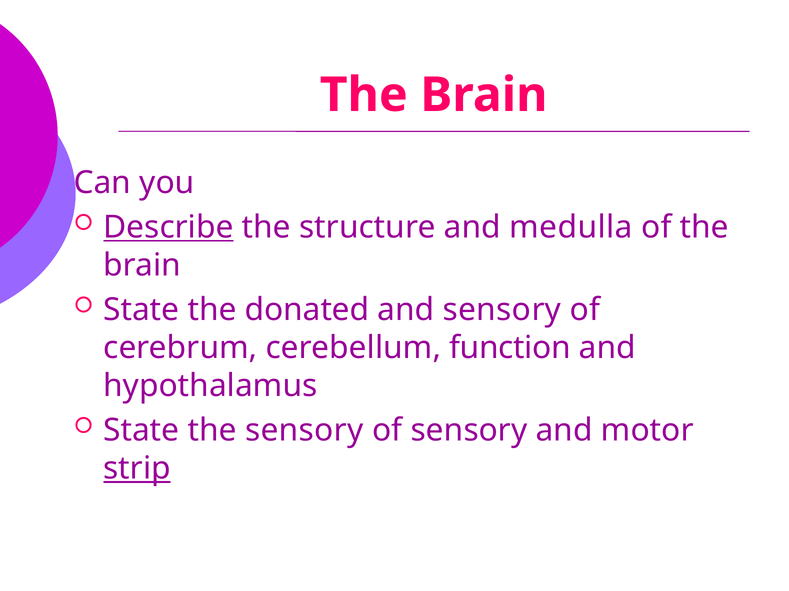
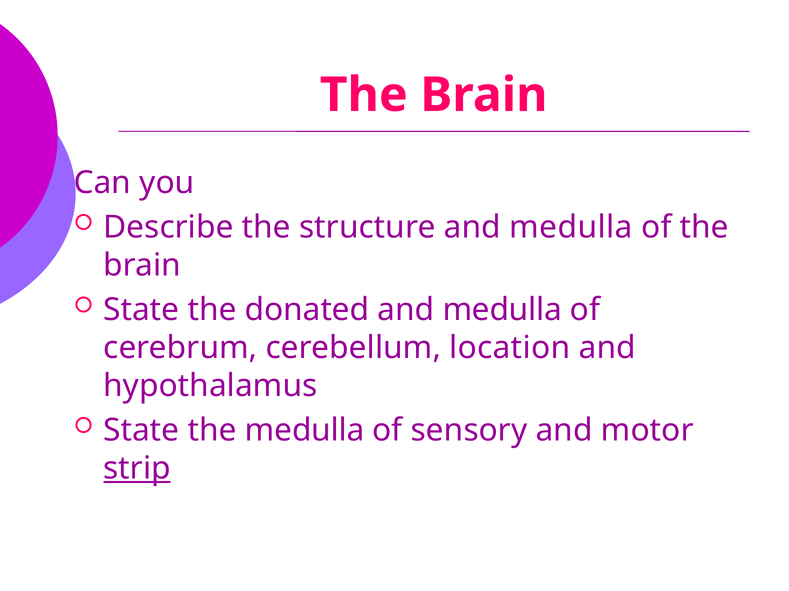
Describe underline: present -> none
sensory at (502, 310): sensory -> medulla
function: function -> location
the sensory: sensory -> medulla
